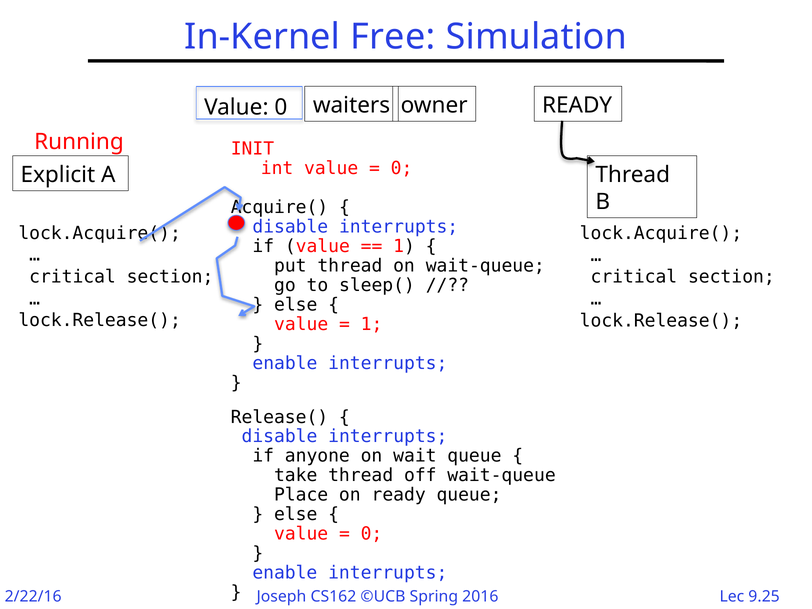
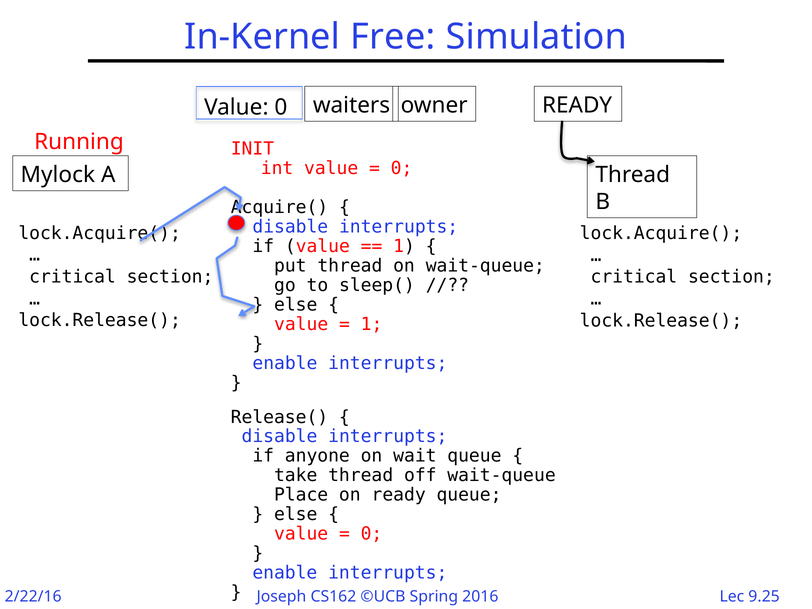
Explicit: Explicit -> Mylock
